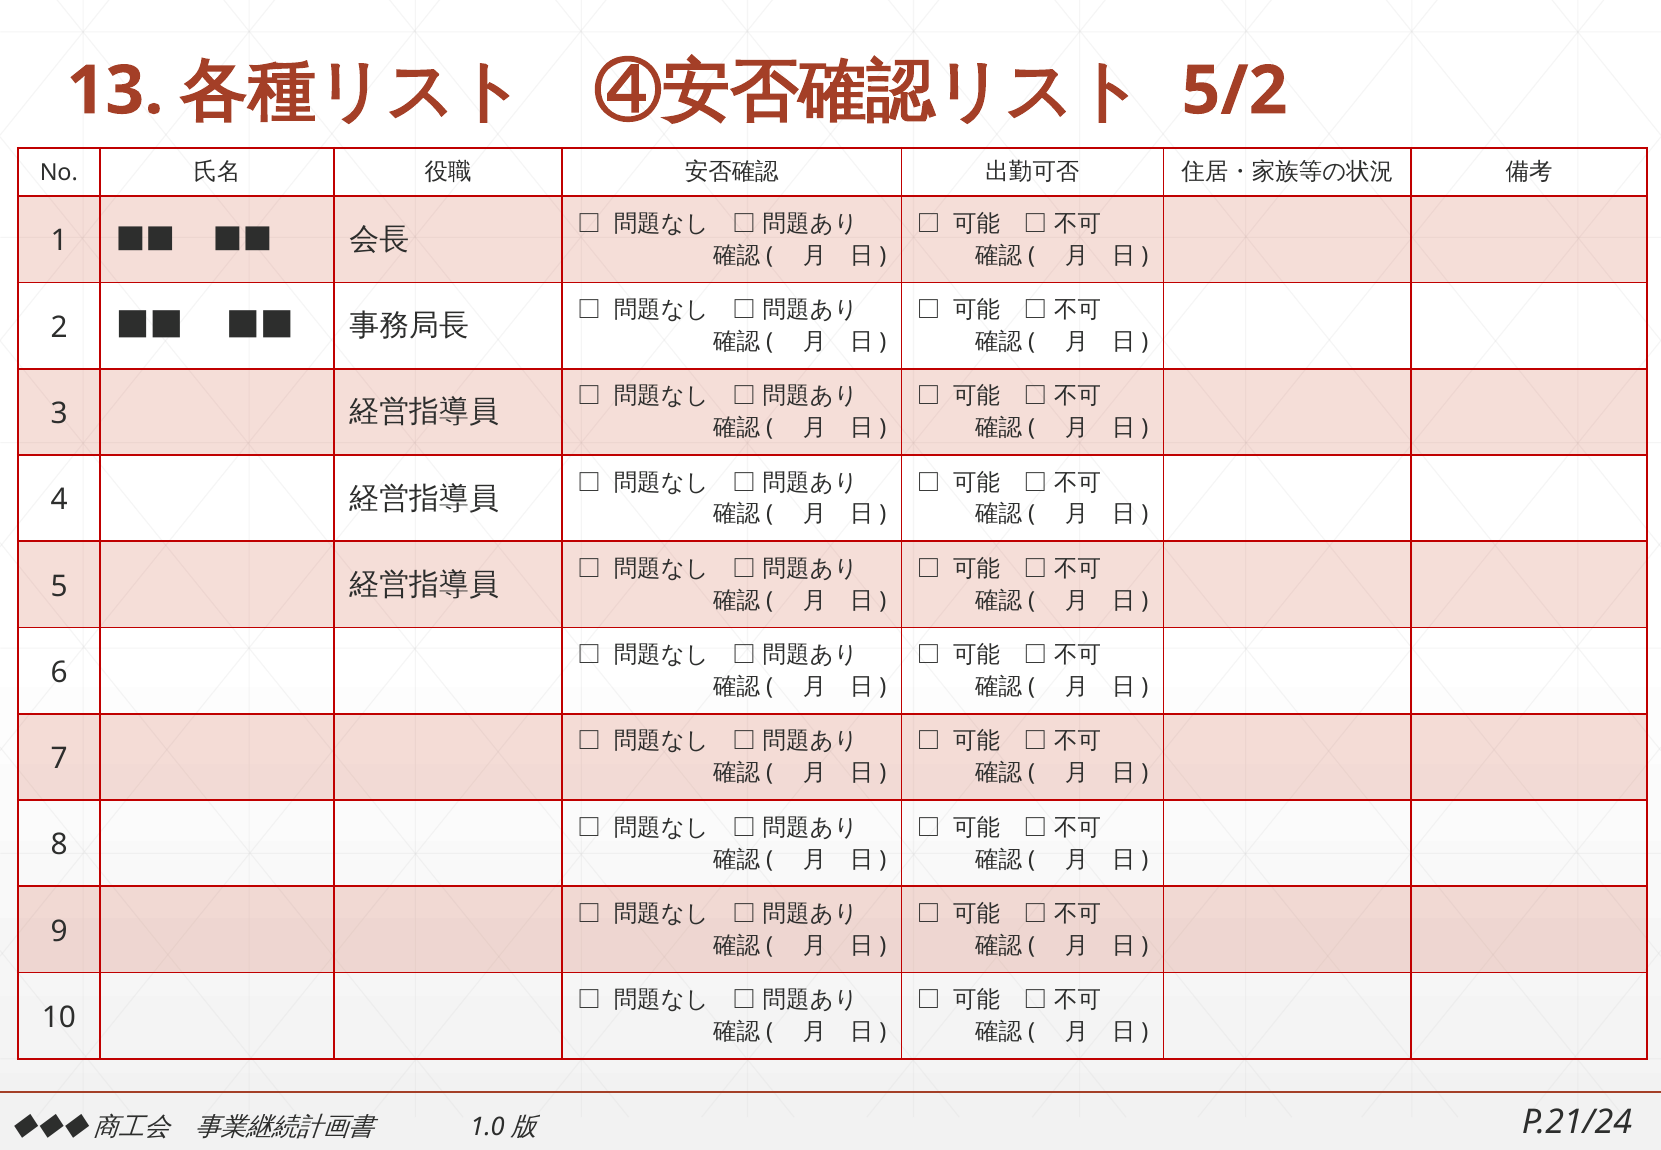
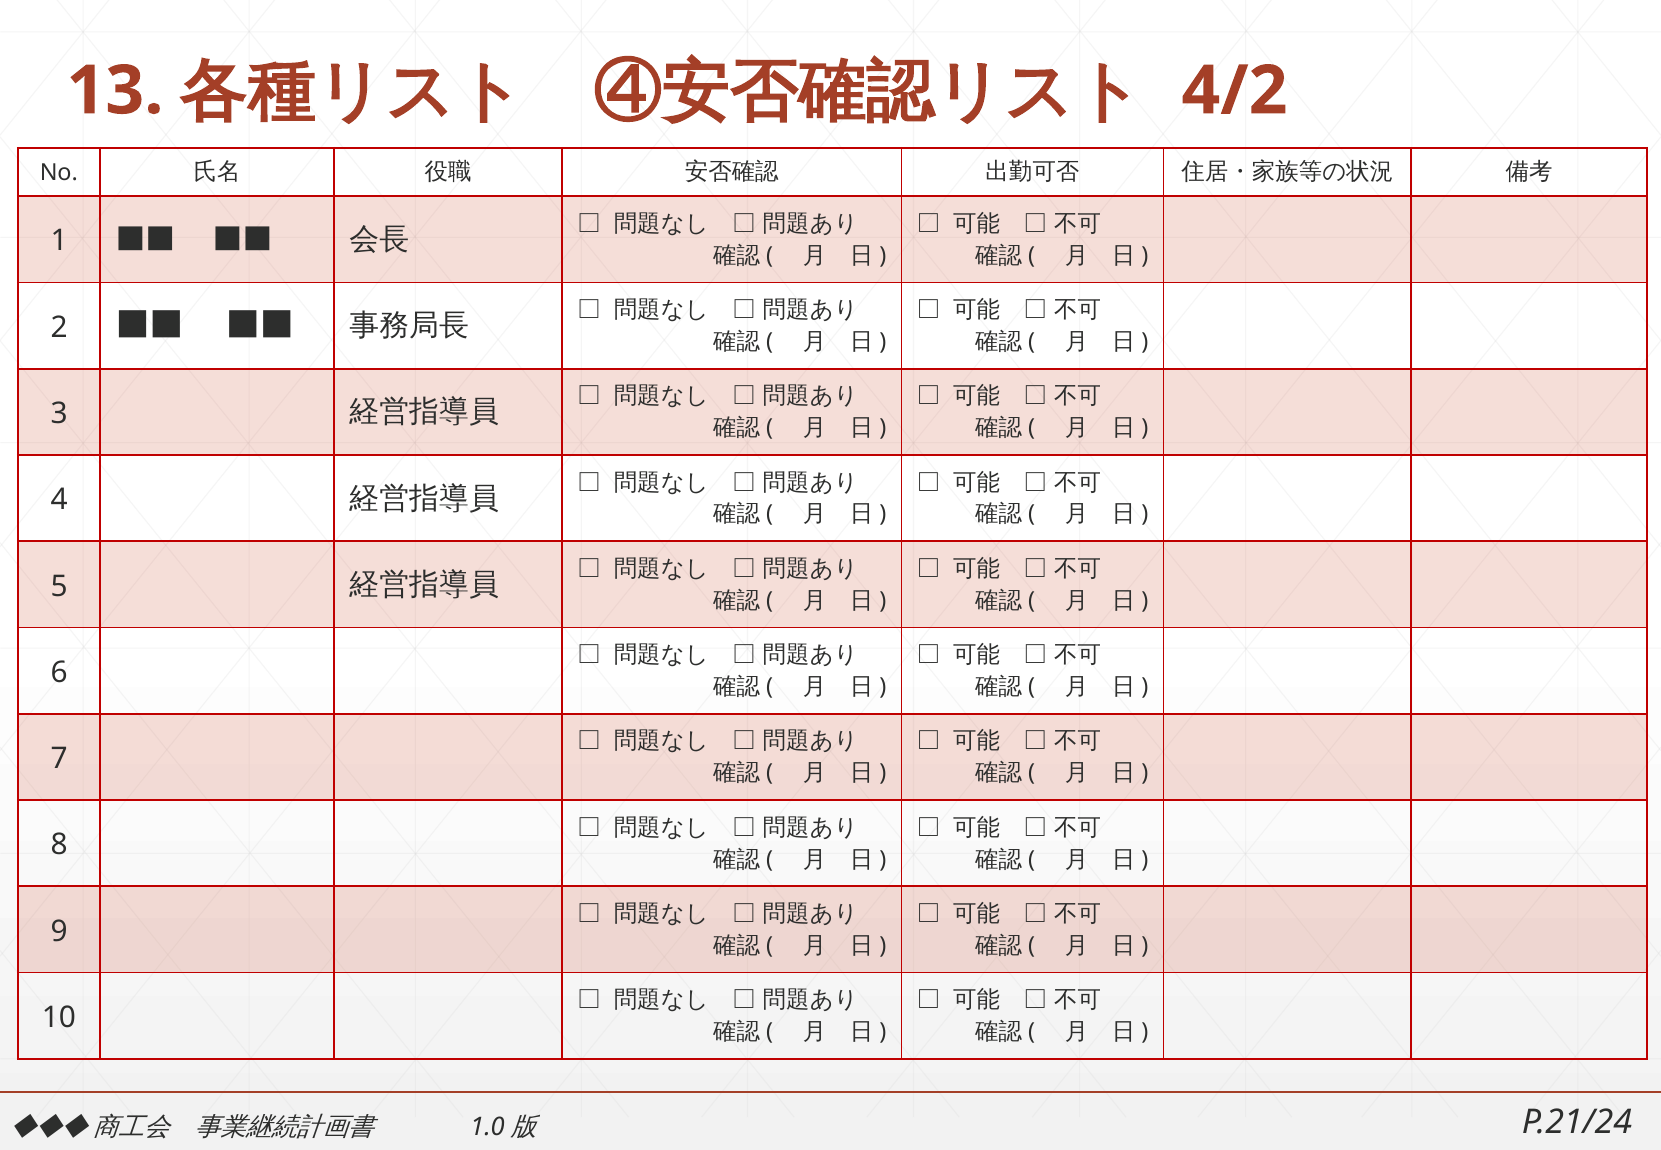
5/2: 5/2 -> 4/2
